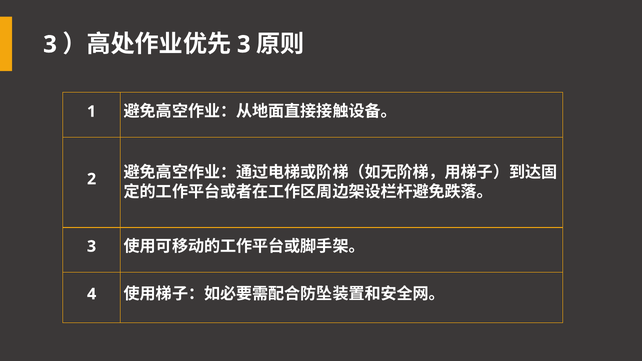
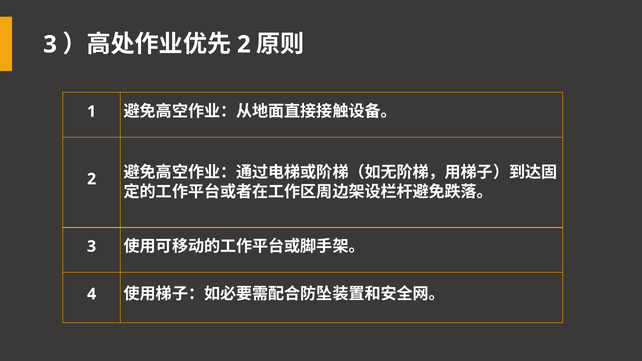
3 at (244, 45): 3 -> 2
